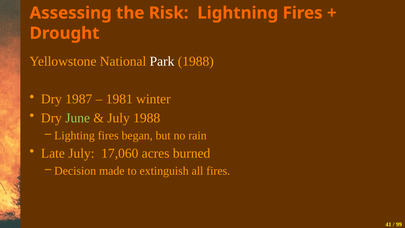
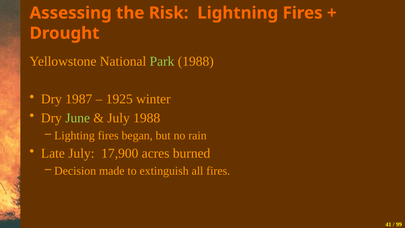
Park colour: white -> light green
1981: 1981 -> 1925
17,060: 17,060 -> 17,900
